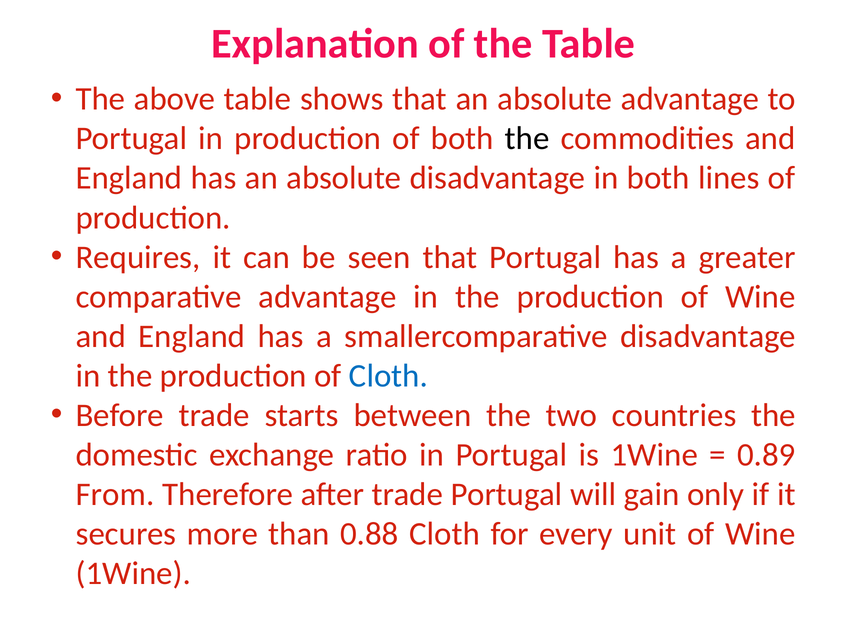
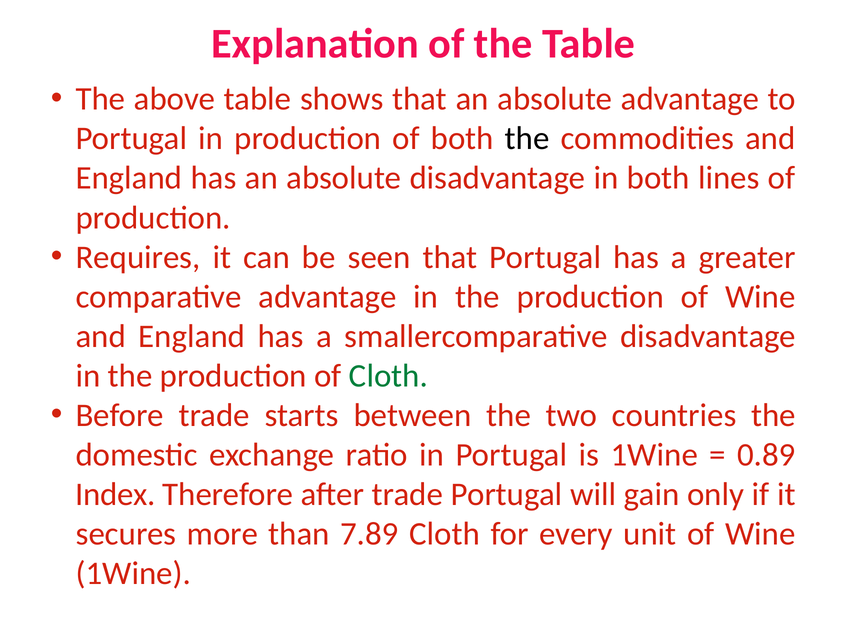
Cloth at (388, 376) colour: blue -> green
From: From -> Index
0.88: 0.88 -> 7.89
